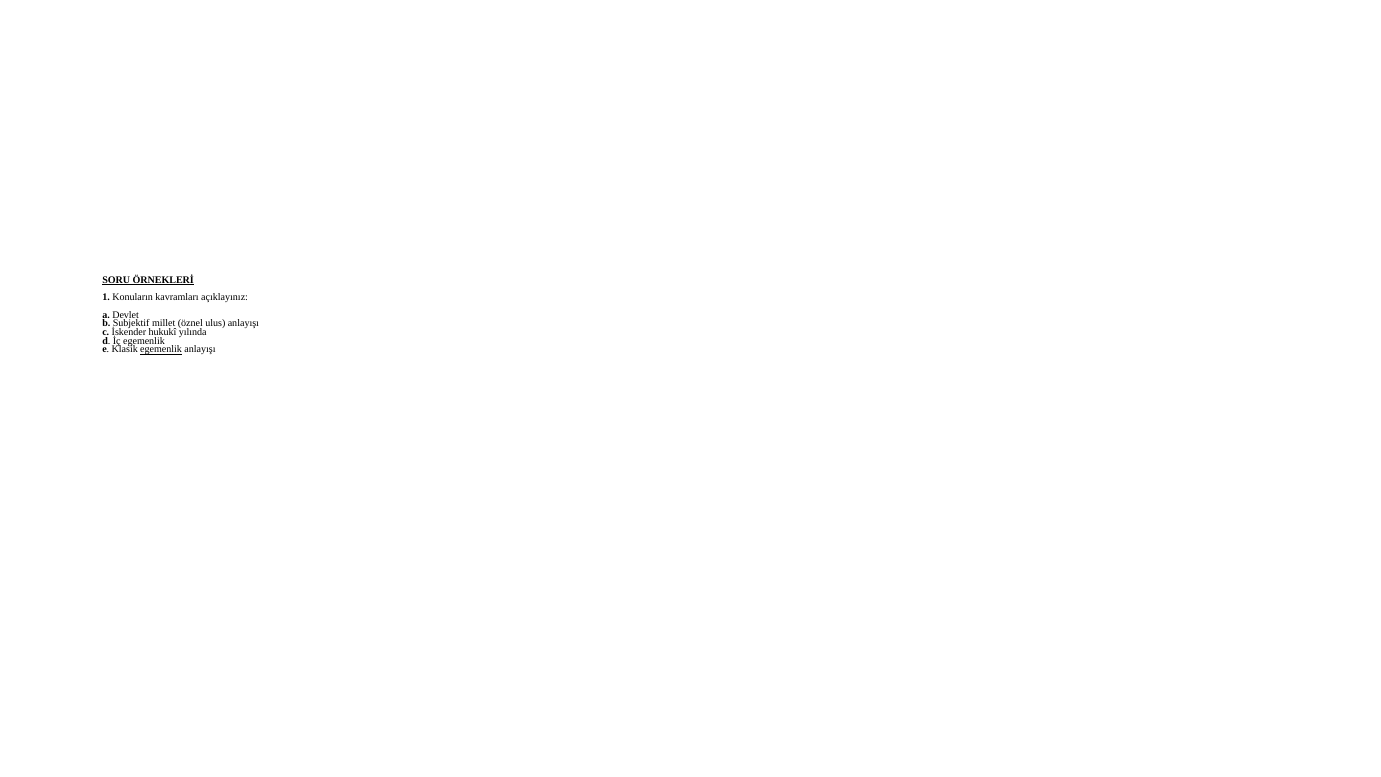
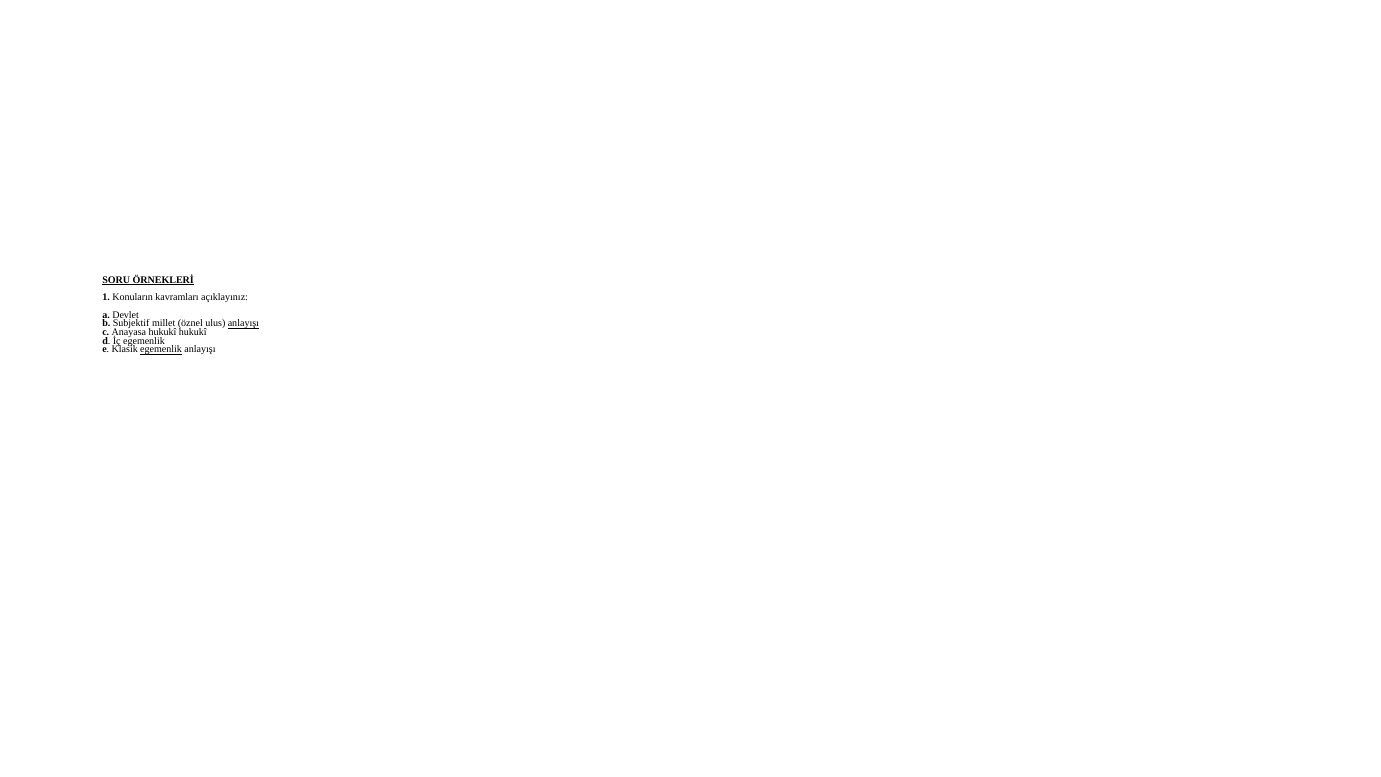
anlayışı at (243, 324) underline: none -> present
İskender: İskender -> Anayasa
hukukî yılında: yılında -> hukukî
